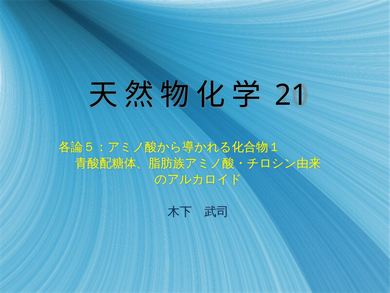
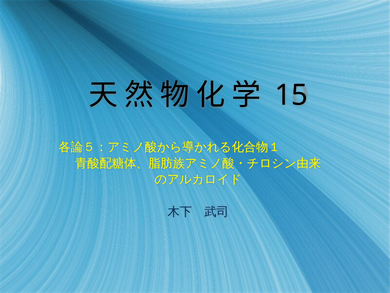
21: 21 -> 15
